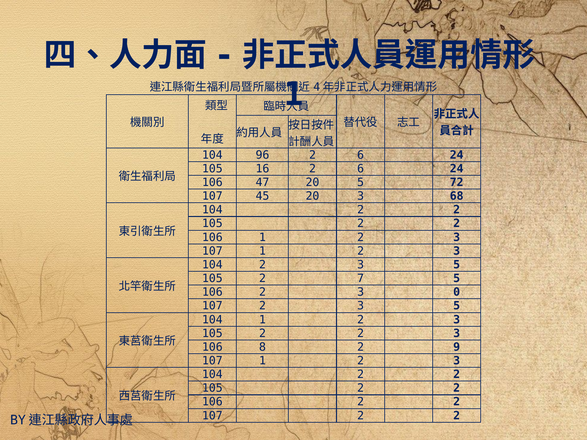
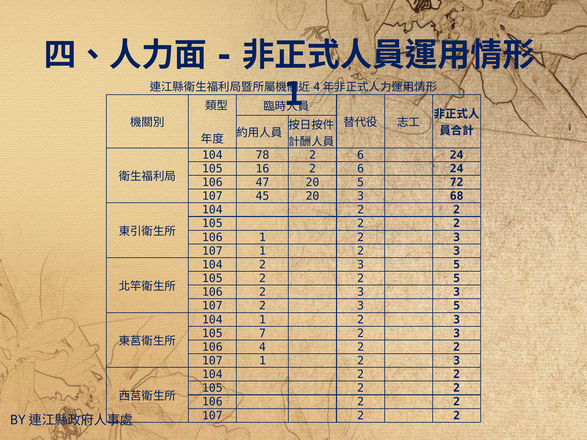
96: 96 -> 78
7 at (361, 279): 7 -> 2
3 0: 0 -> 3
2 at (262, 333): 2 -> 7
8: 8 -> 4
9 at (457, 347): 9 -> 2
